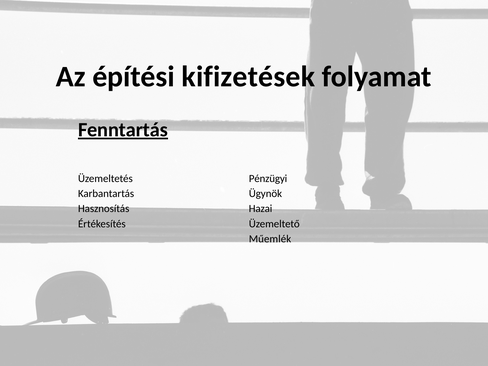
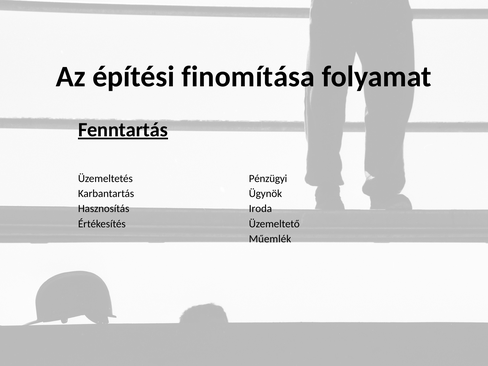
kifizetések: kifizetések -> finomítása
Hazai: Hazai -> Iroda
